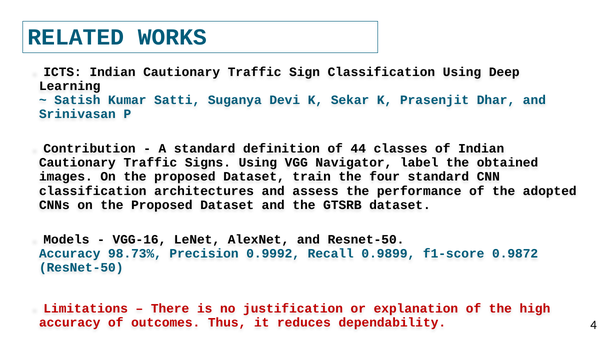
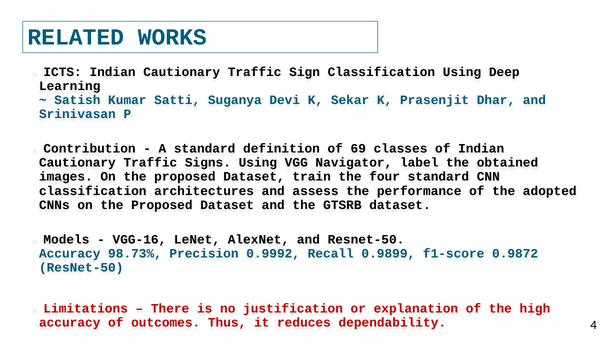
44: 44 -> 69
